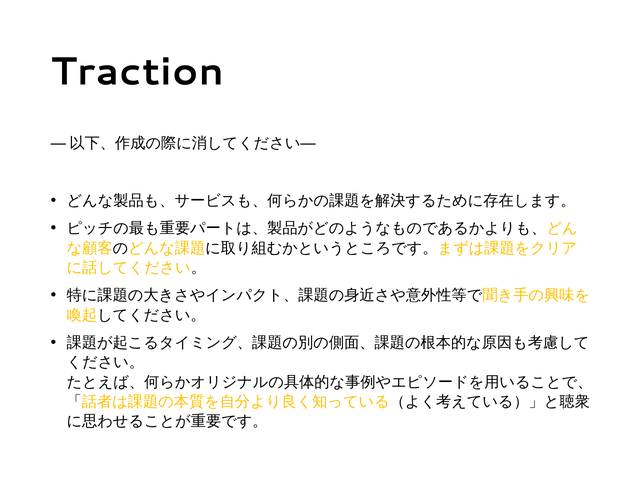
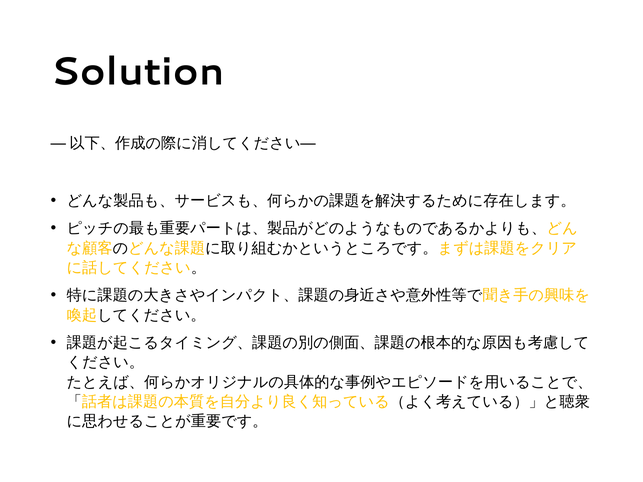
Traction: Traction -> Solution
